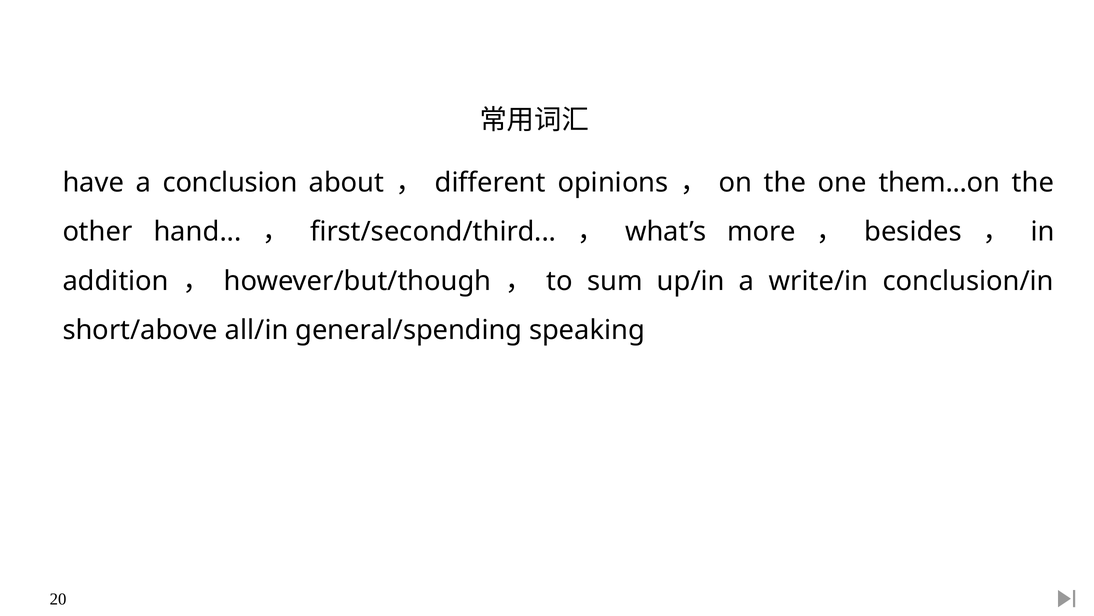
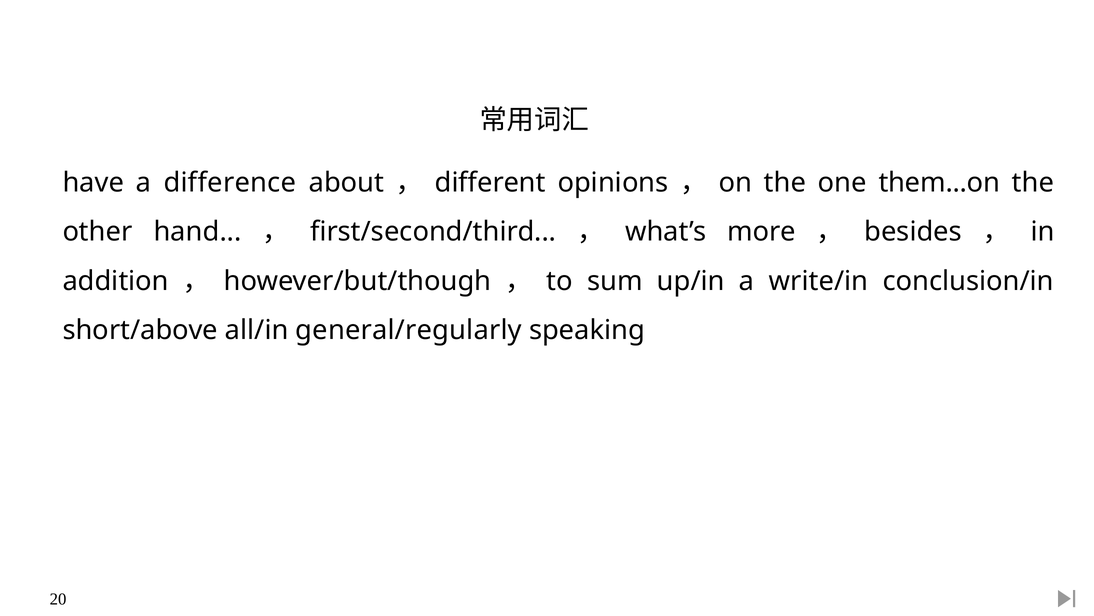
conclusion: conclusion -> difference
general/spending: general/spending -> general/regularly
